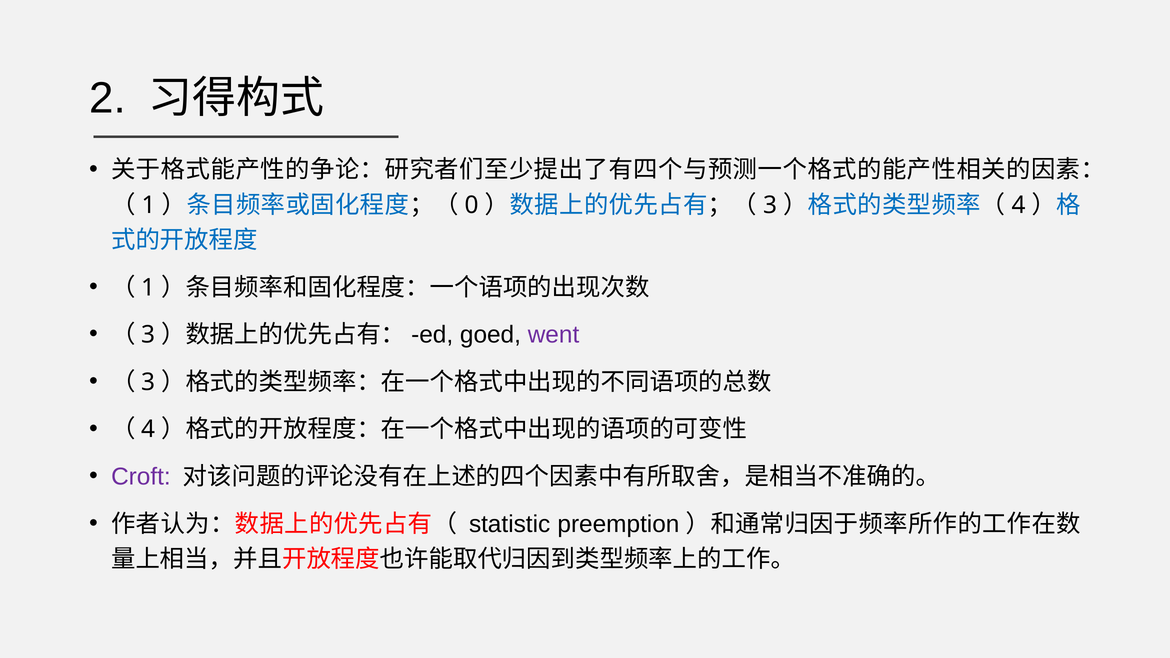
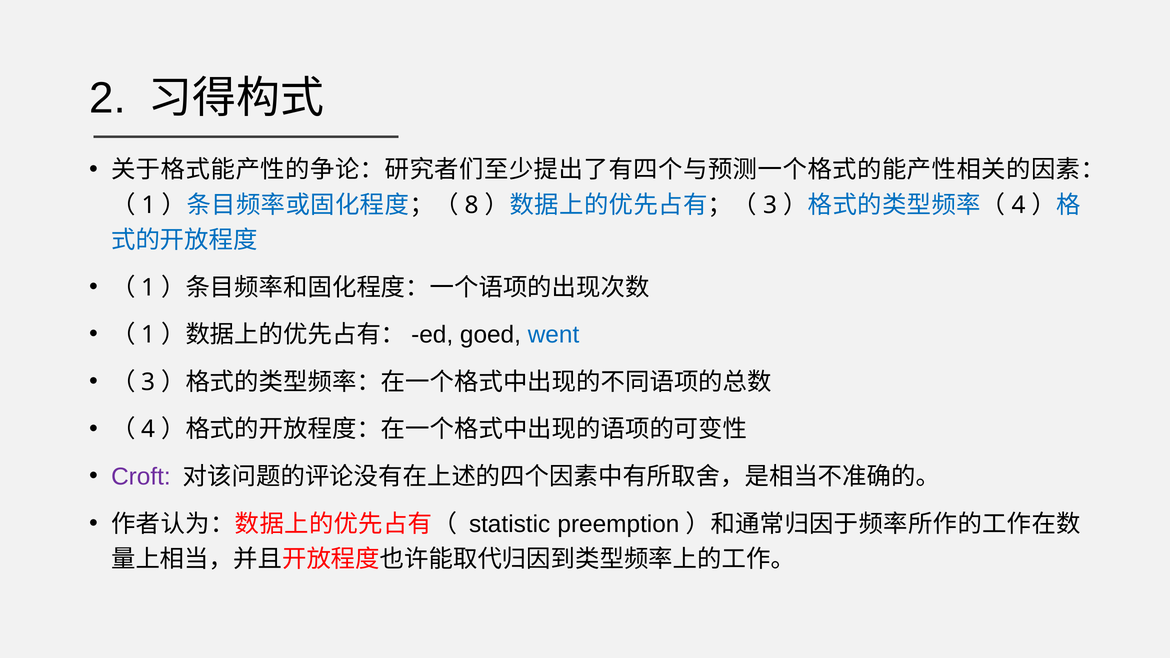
0: 0 -> 8
3 at (148, 335): 3 -> 1
went colour: purple -> blue
